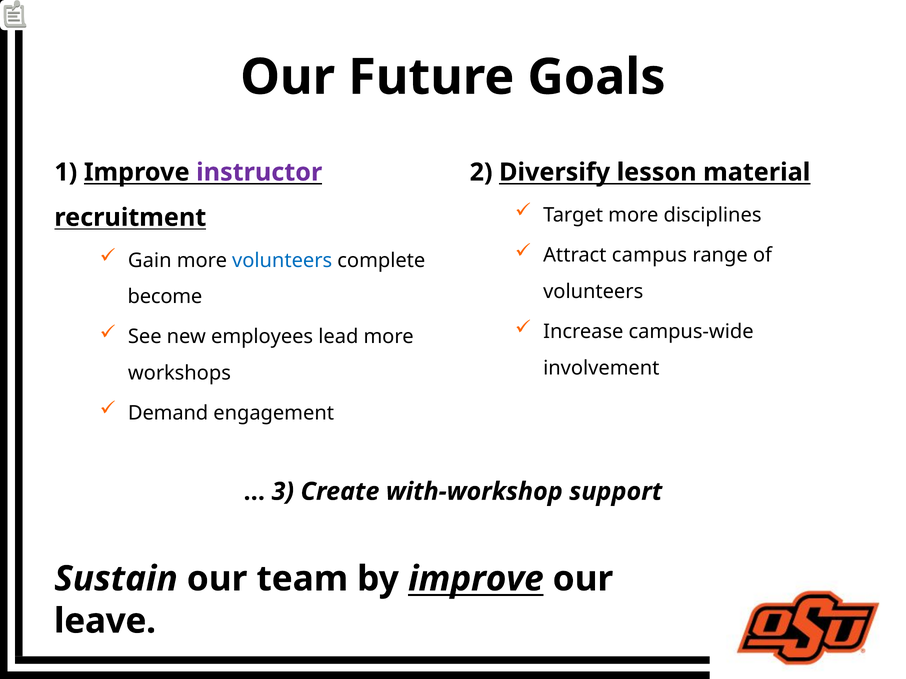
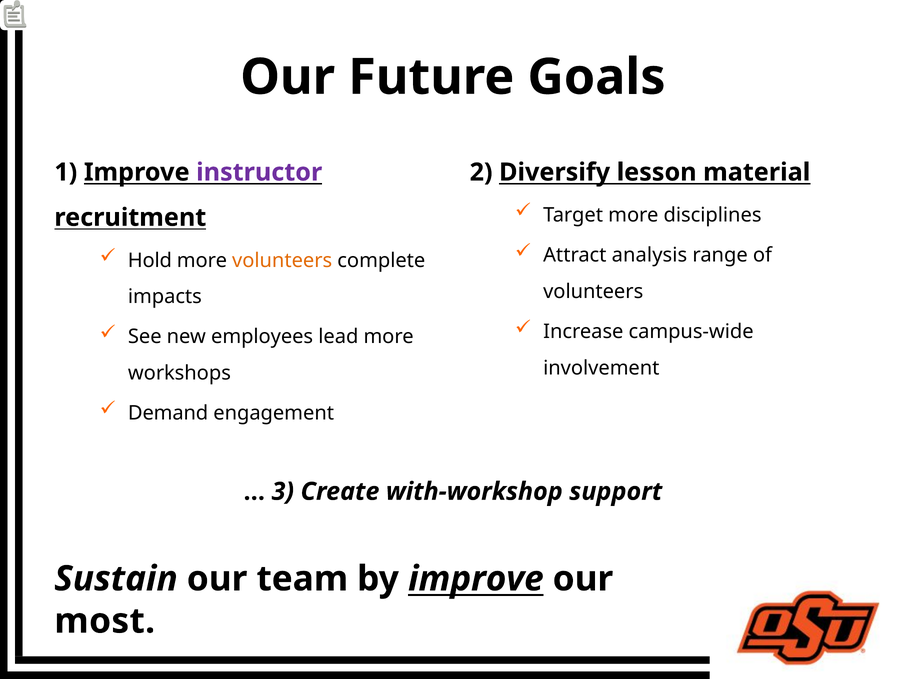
campus: campus -> analysis
Gain: Gain -> Hold
volunteers at (282, 261) colour: blue -> orange
become: become -> impacts
leave: leave -> most
